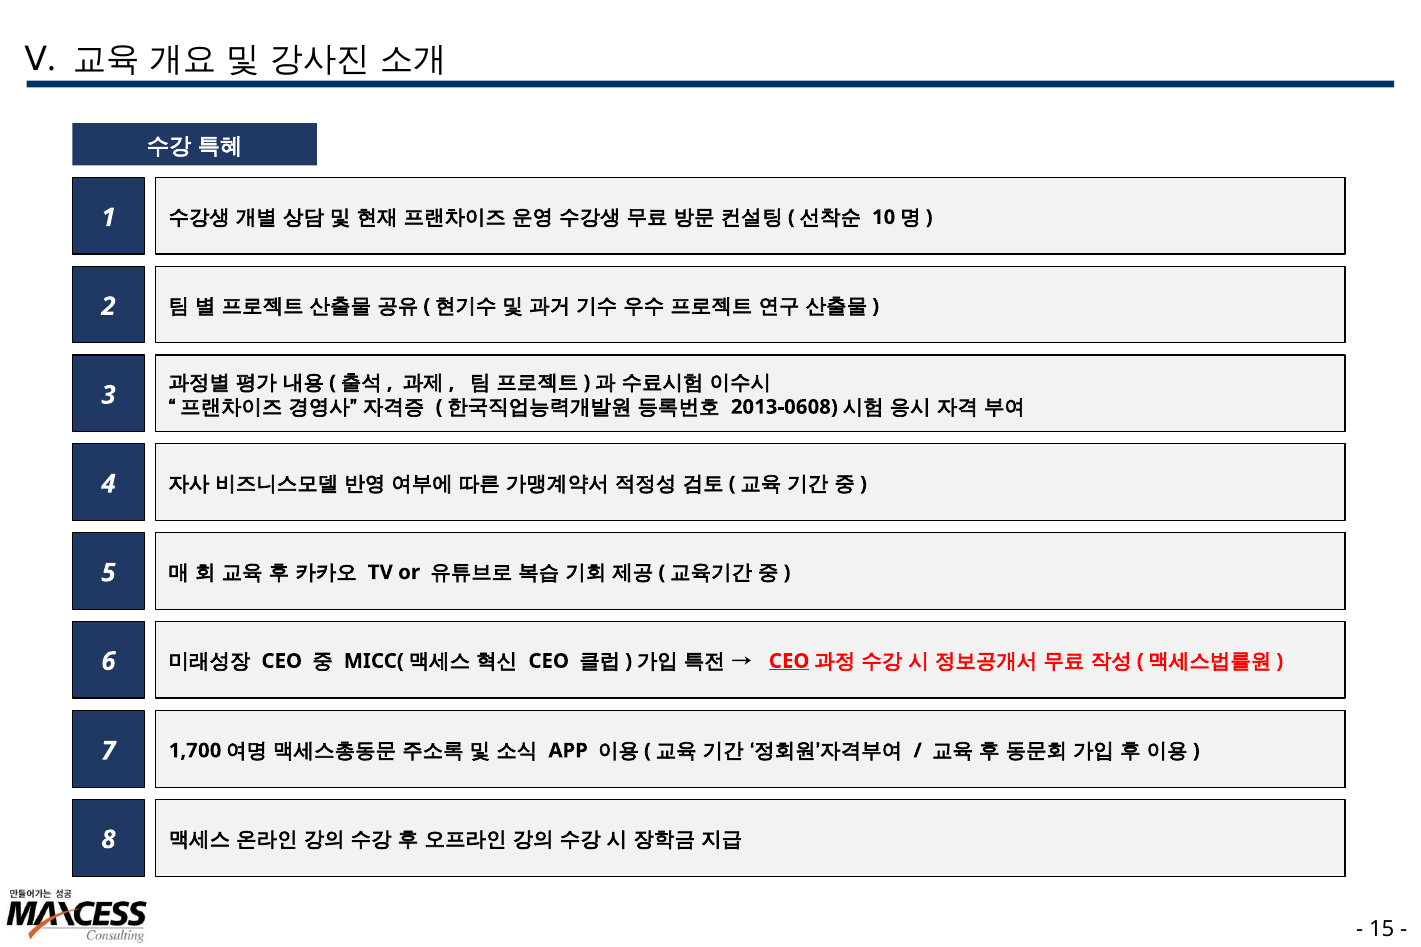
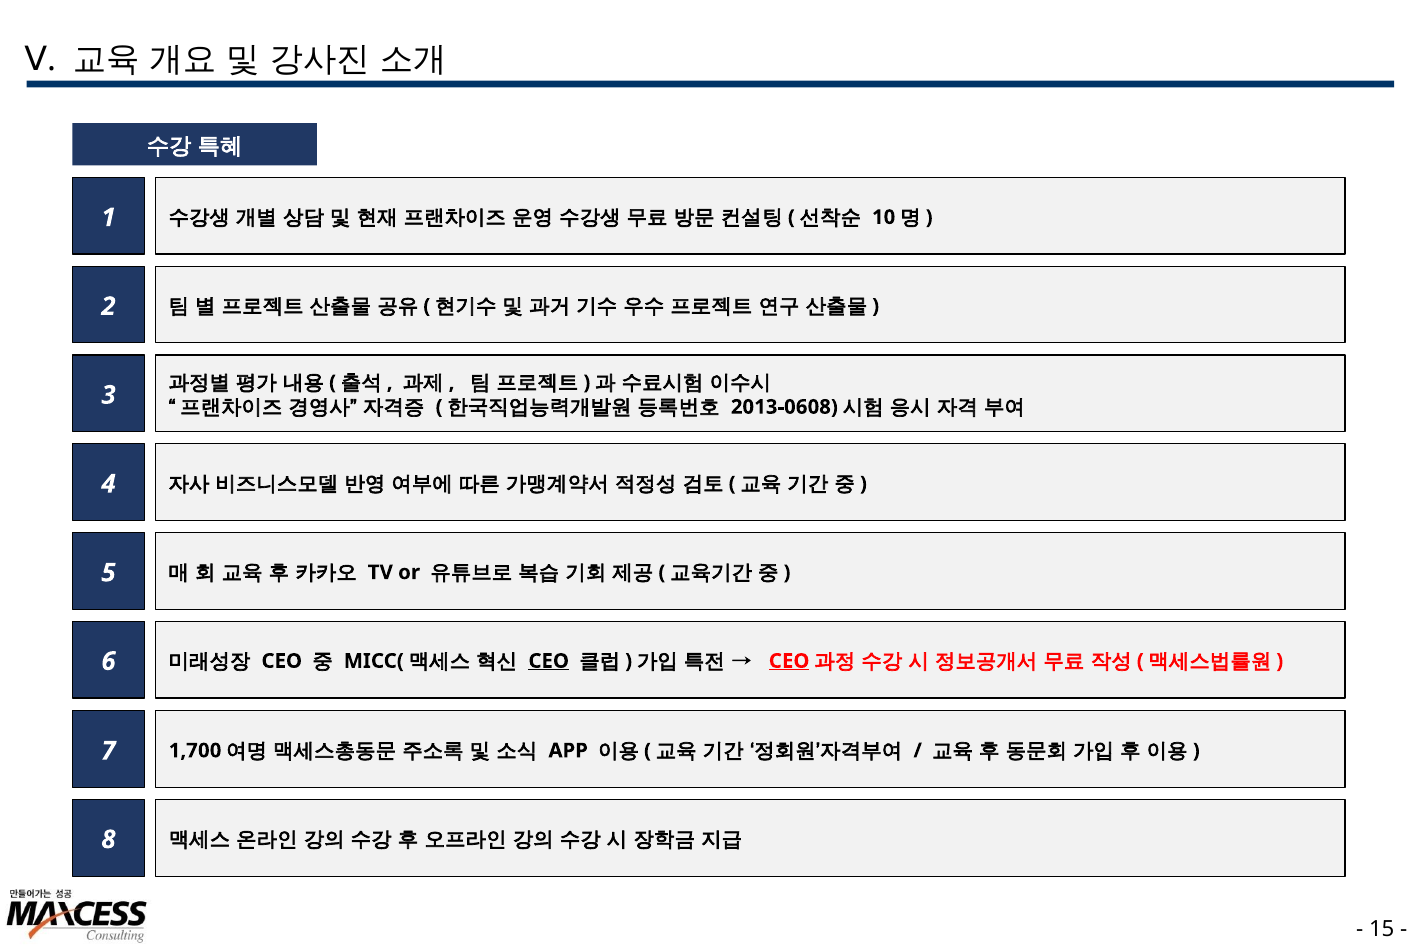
CEO at (549, 661) underline: none -> present
